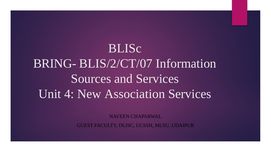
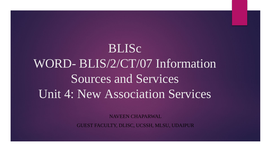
BRING-: BRING- -> WORD-
